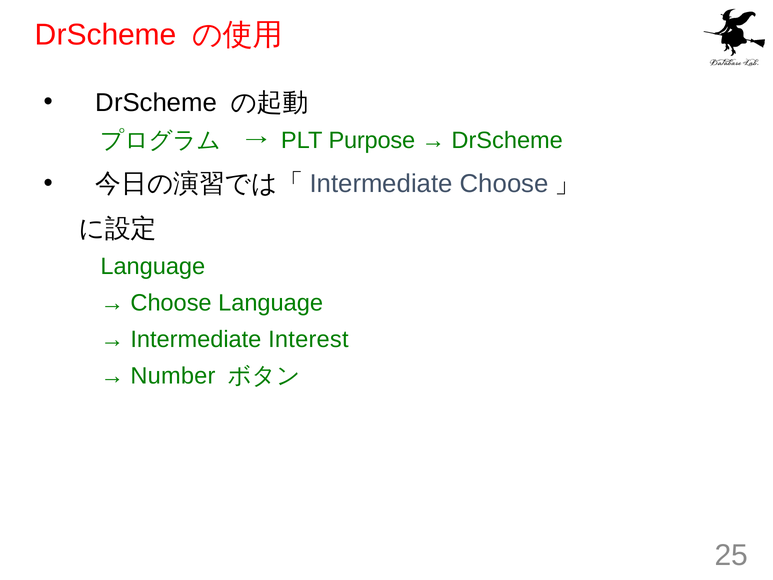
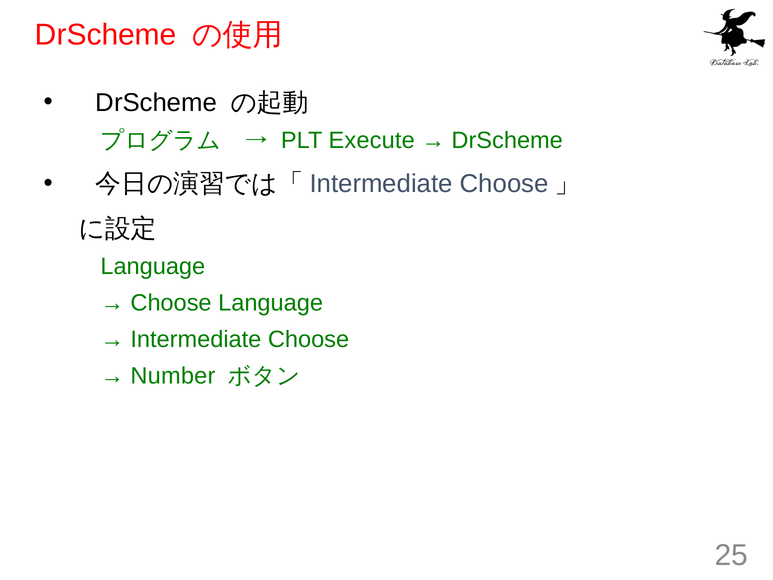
Purpose: Purpose -> Execute
Interest at (308, 339): Interest -> Choose
